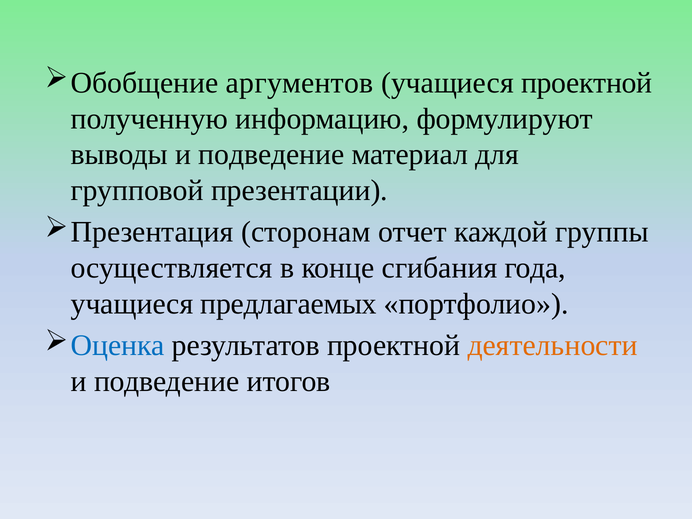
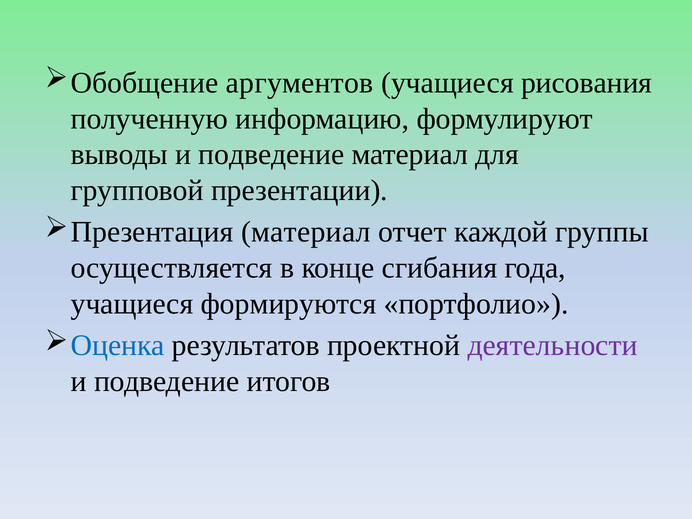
учащиеся проектной: проектной -> рисования
Презентация сторонам: сторонам -> материал
предлагаемых: предлагаемых -> формируются
деятельности colour: orange -> purple
